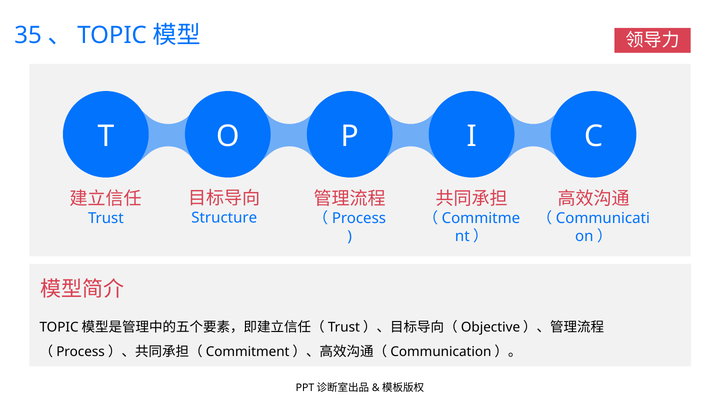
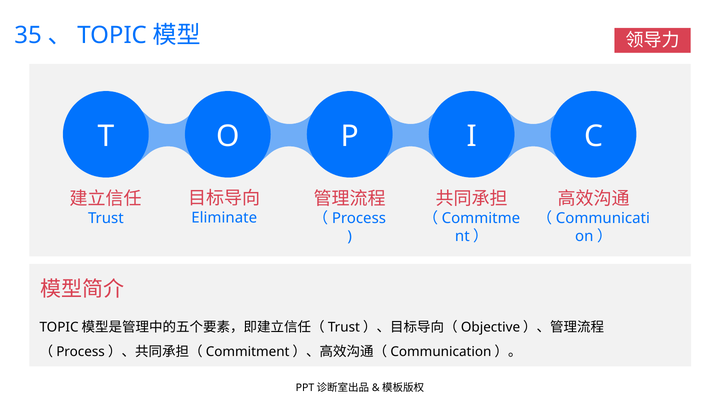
Structure: Structure -> Eliminate
